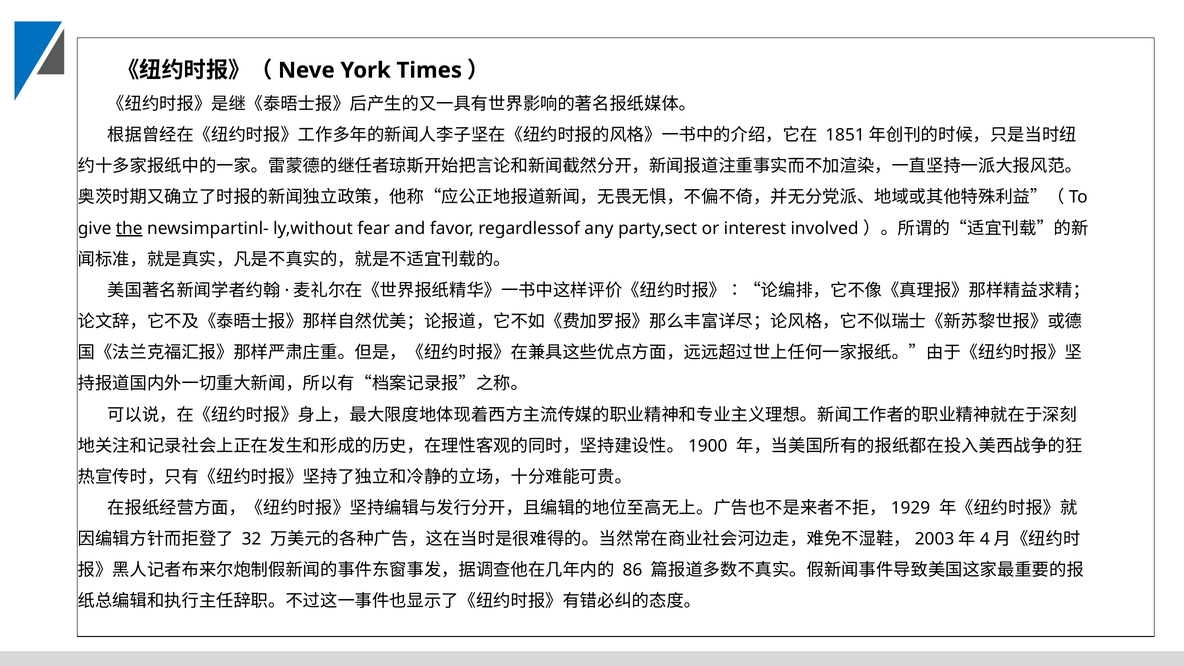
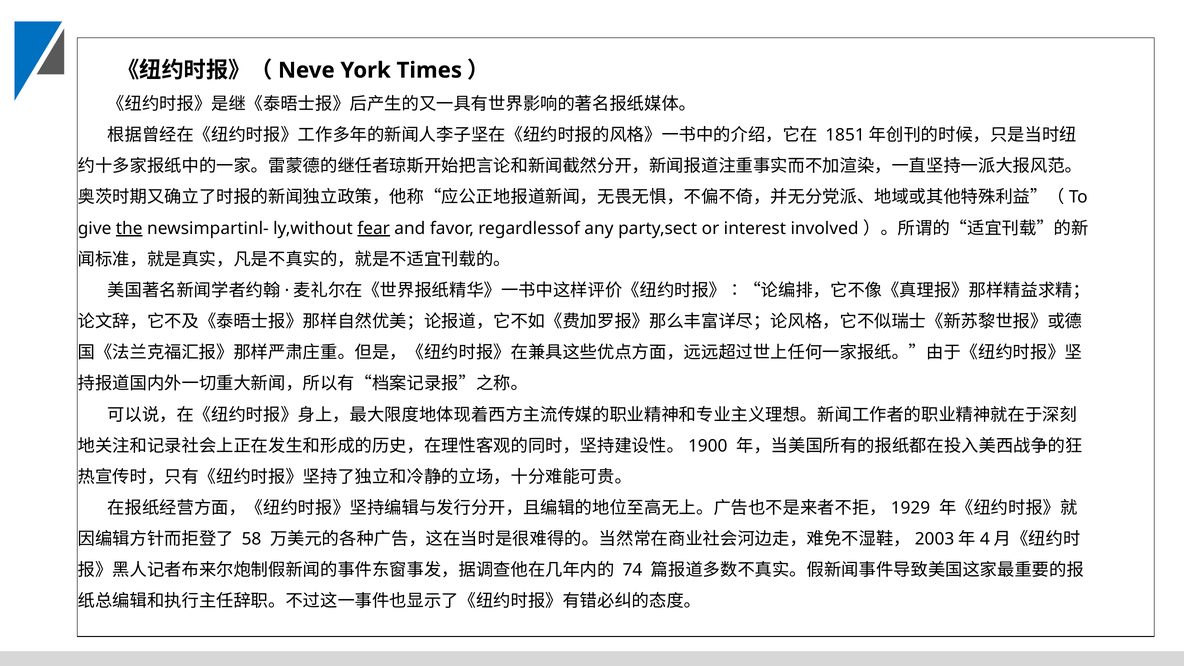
fear underline: none -> present
32: 32 -> 58
86: 86 -> 74
